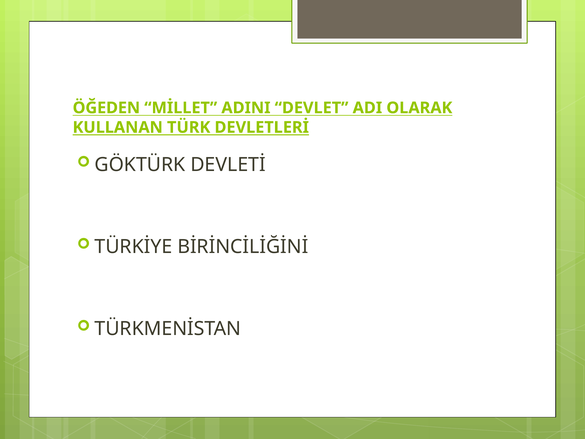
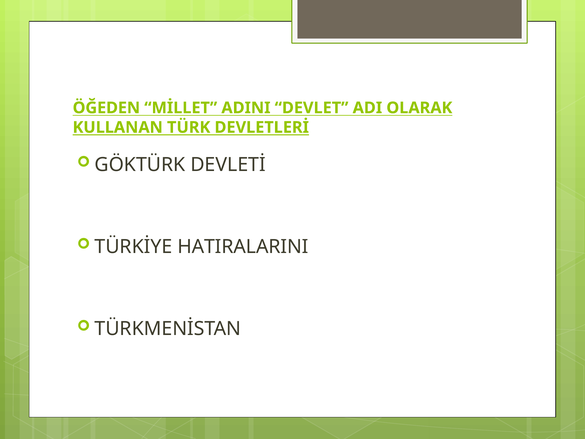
BİRİNCİLİĞİNİ: BİRİNCİLİĞİNİ -> HATIRALARINI
